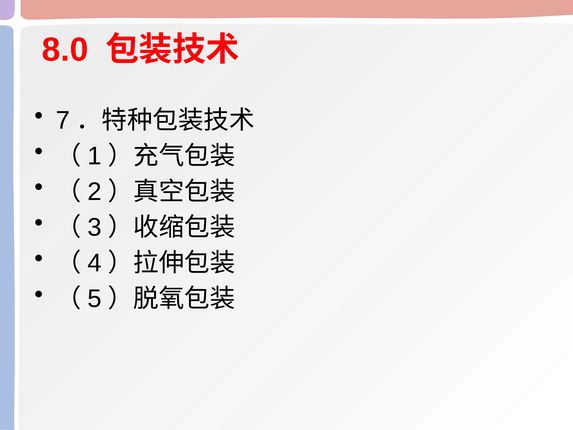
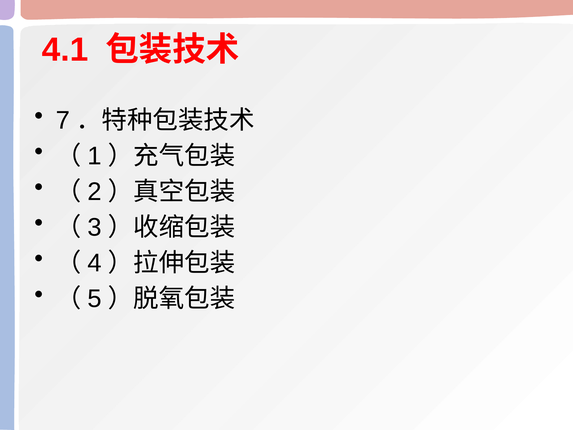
8.0: 8.0 -> 4.1
